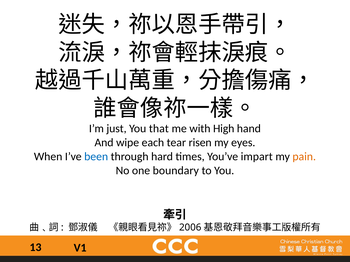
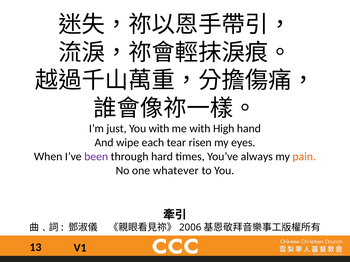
You that: that -> with
been colour: blue -> purple
impart: impart -> always
boundary: boundary -> whatever
